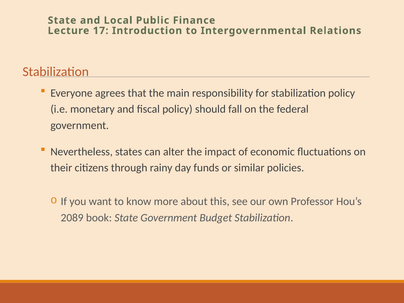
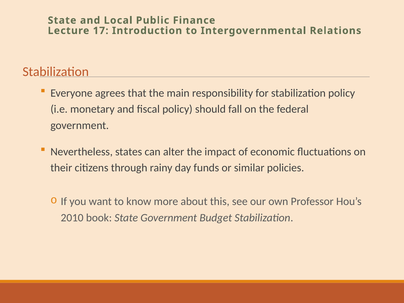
2089: 2089 -> 2010
